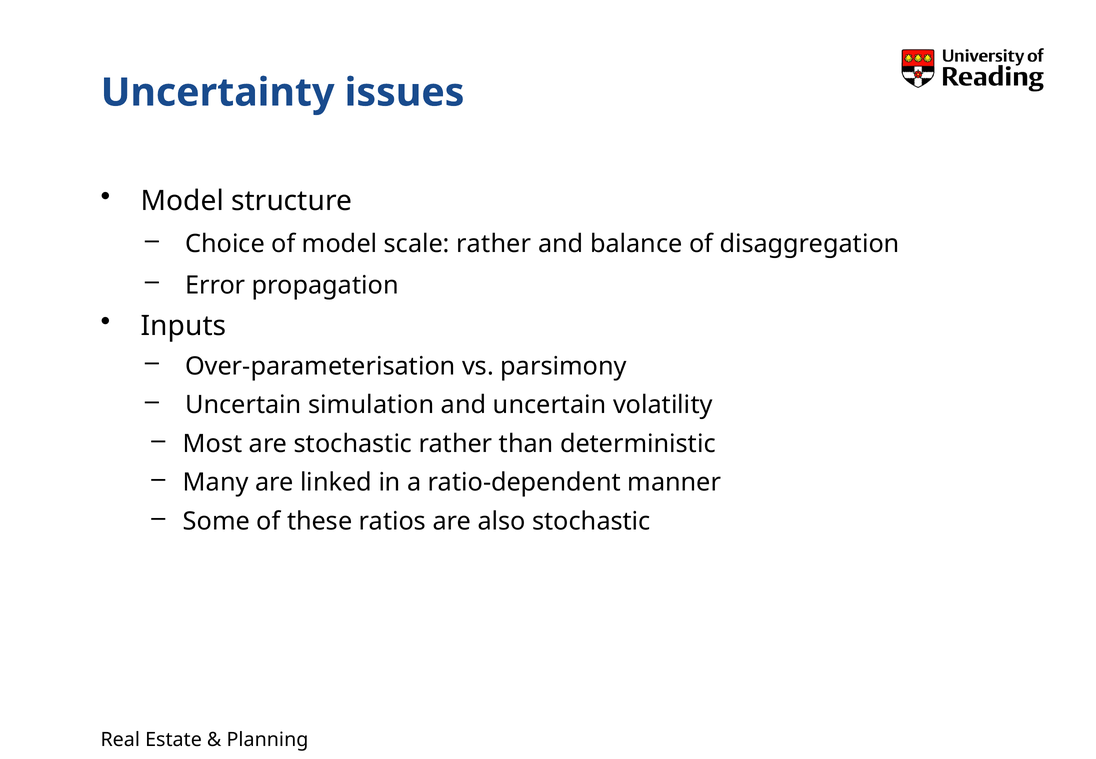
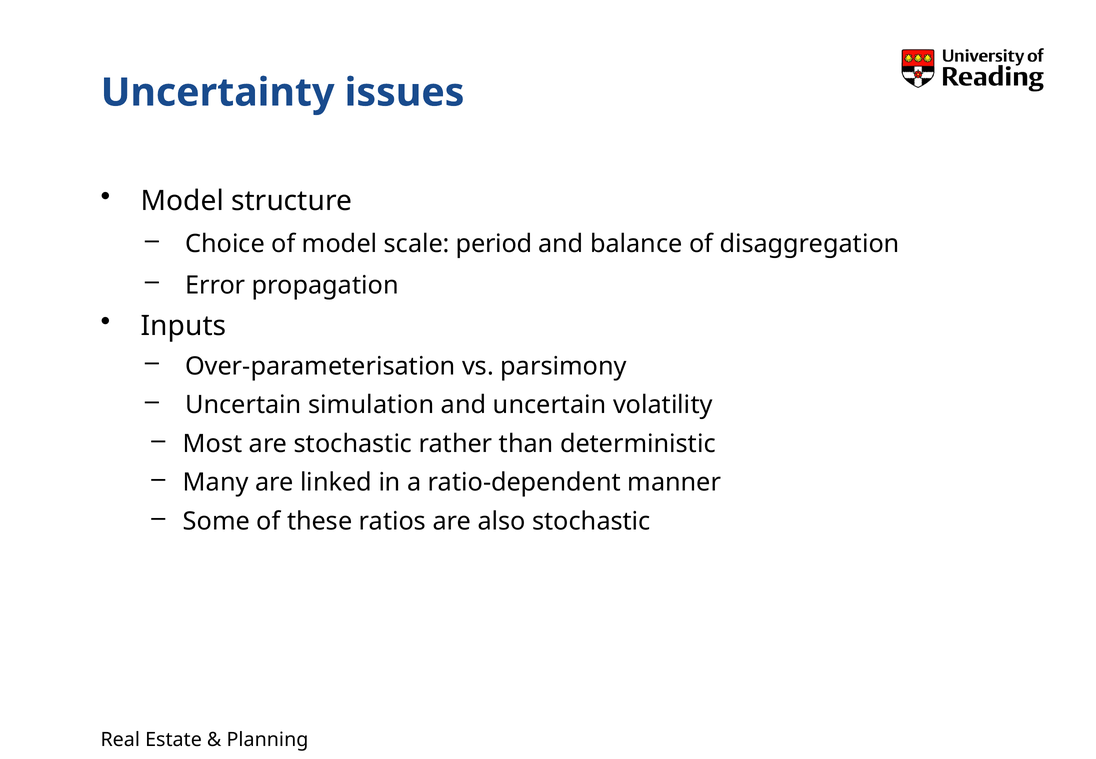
scale rather: rather -> period
